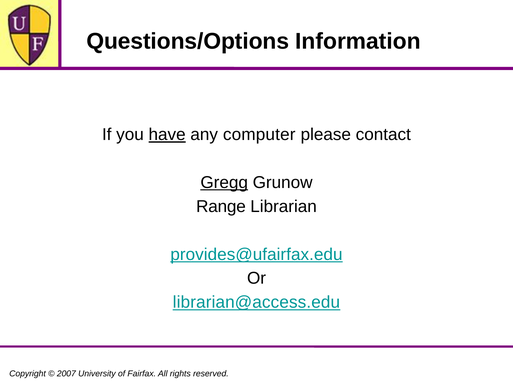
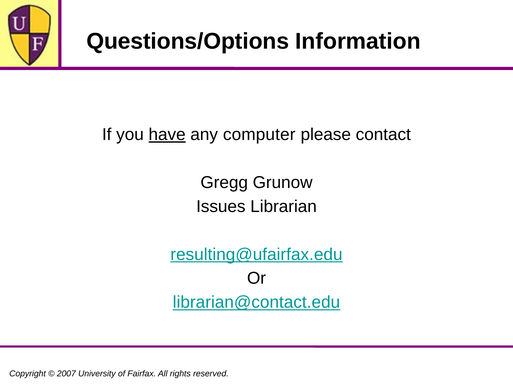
Gregg underline: present -> none
Range: Range -> Issues
provides@ufairfax.edu: provides@ufairfax.edu -> resulting@ufairfax.edu
librarian@access.edu: librarian@access.edu -> librarian@contact.edu
